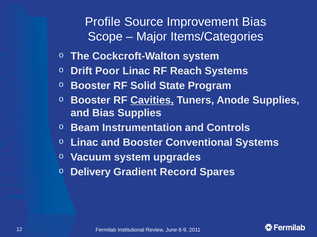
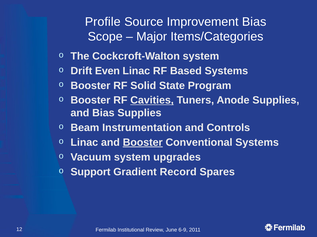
Poor: Poor -> Even
Reach: Reach -> Based
Booster at (143, 143) underline: none -> present
Delivery: Delivery -> Support
